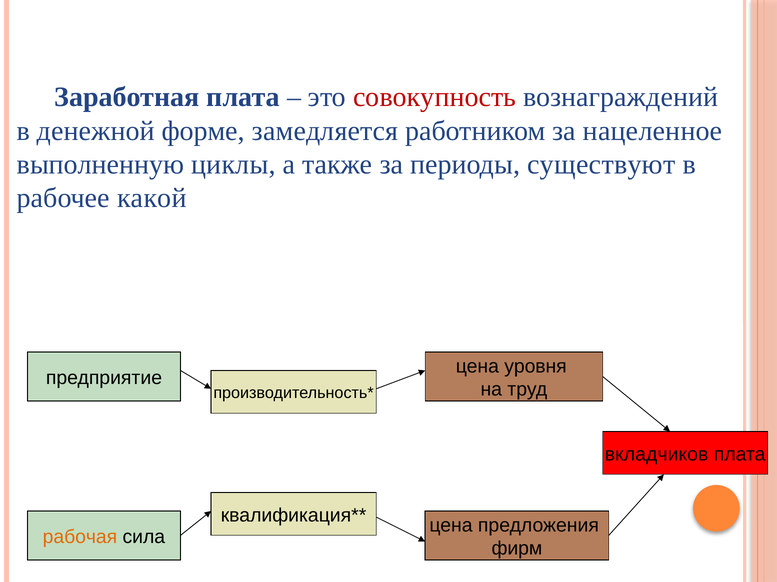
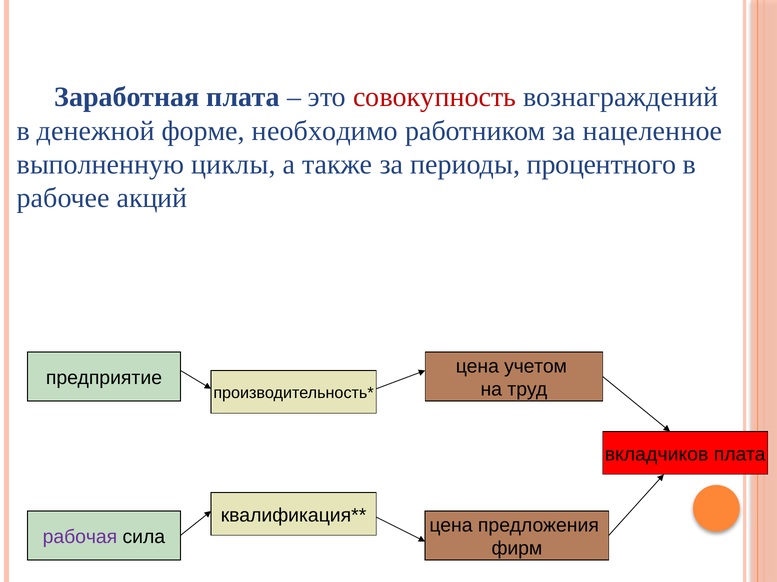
замедляется: замедляется -> необходимо
существуют: существуют -> процентного
какой: какой -> акций
уровня: уровня -> учетом
рабочая colour: orange -> purple
